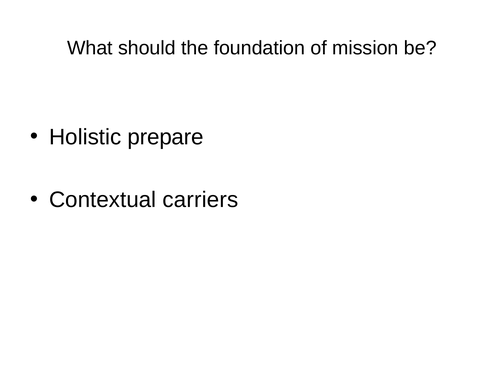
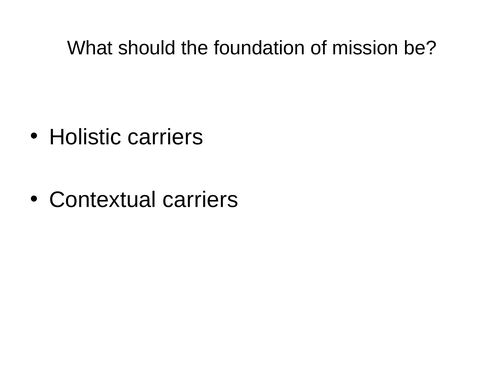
Holistic prepare: prepare -> carriers
